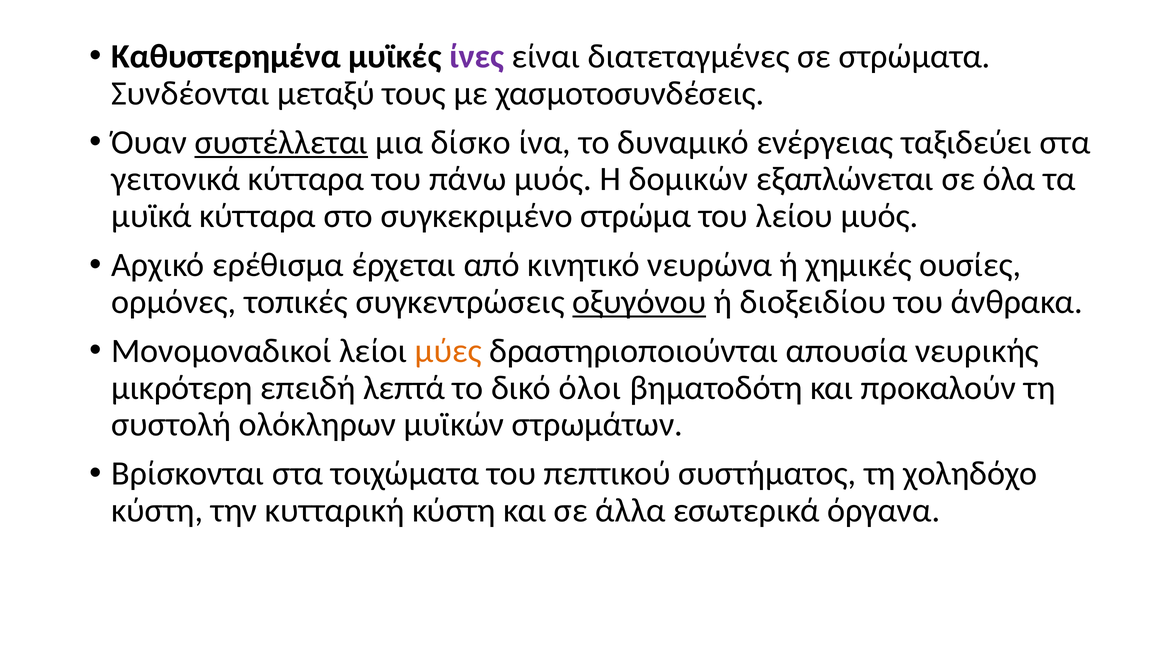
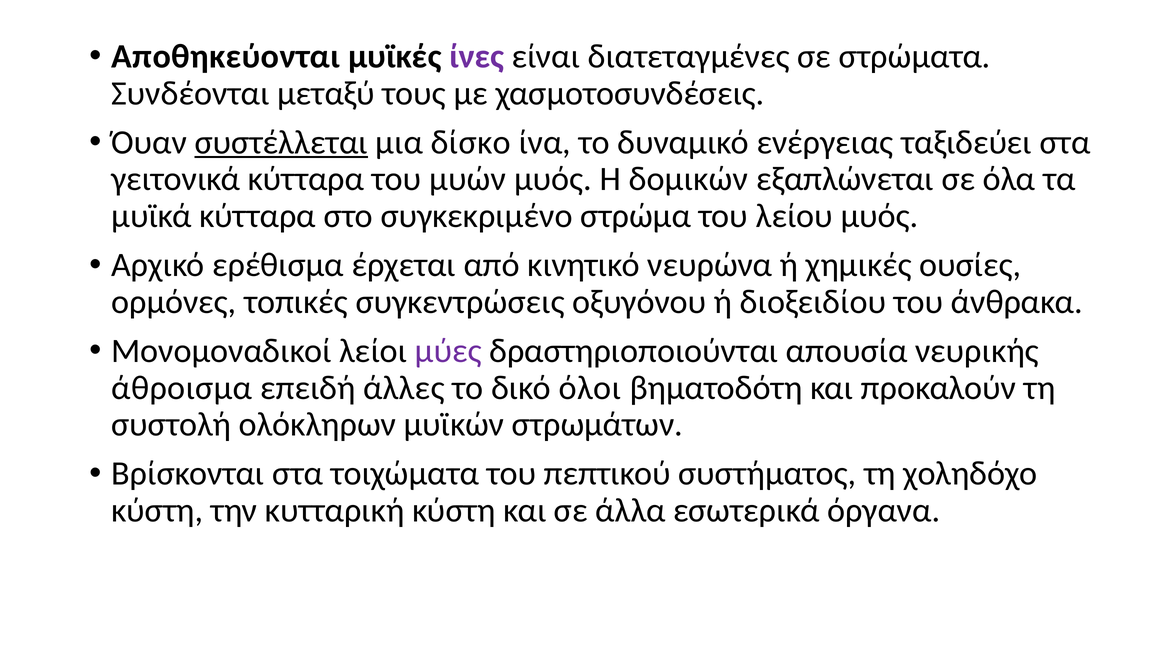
Καθυστερημένα: Καθυστερημένα -> Αποθηκεύονται
πάνω: πάνω -> μυών
οξυγόνου underline: present -> none
μύες colour: orange -> purple
μικρότερη: μικρότερη -> άθροισμα
λεπτά: λεπτά -> άλλες
